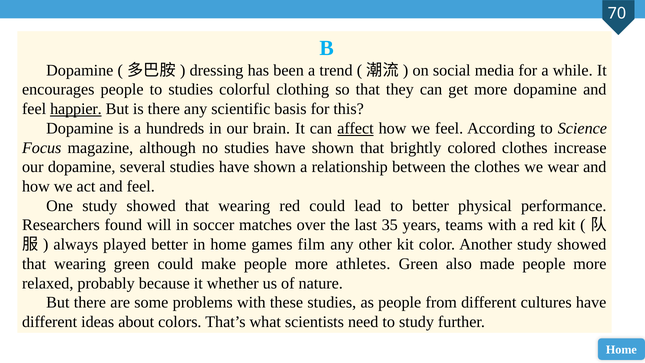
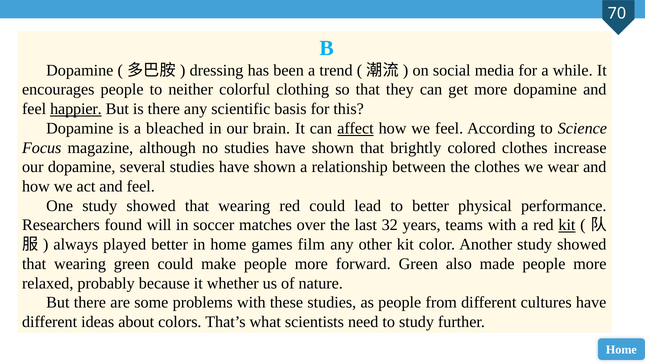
to studies: studies -> neither
hundreds: hundreds -> bleached
35: 35 -> 32
kit at (567, 225) underline: none -> present
athletes: athletes -> forward
